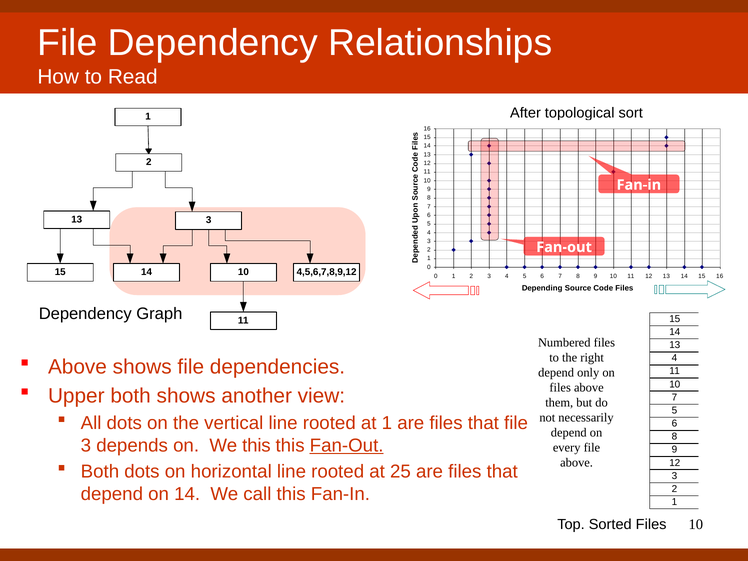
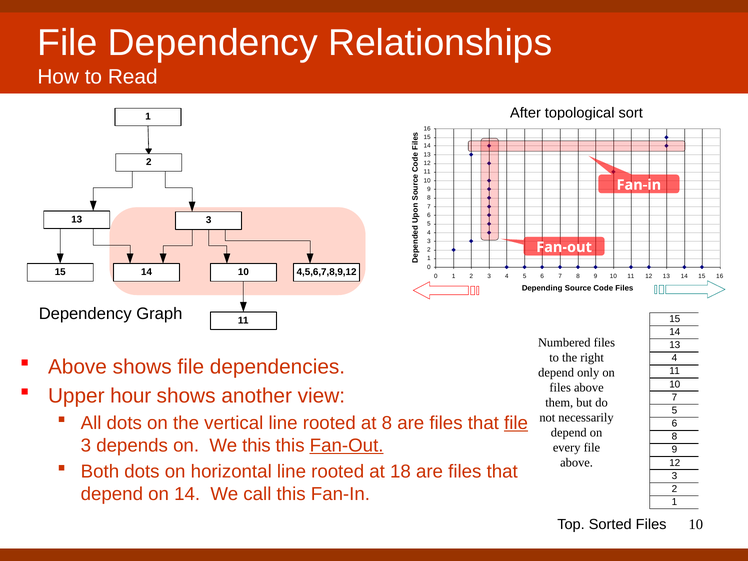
Upper both: both -> hour
at 1: 1 -> 8
file at (516, 423) underline: none -> present
25: 25 -> 18
